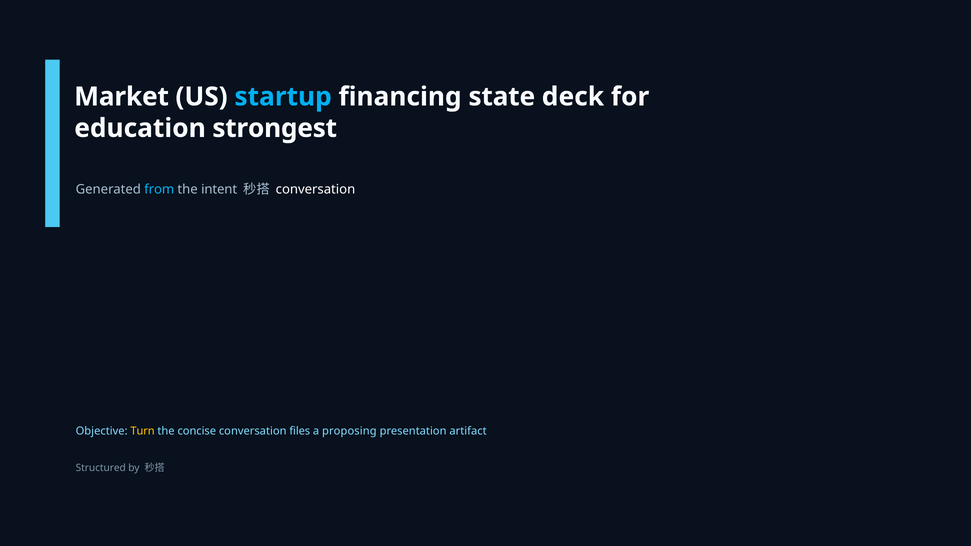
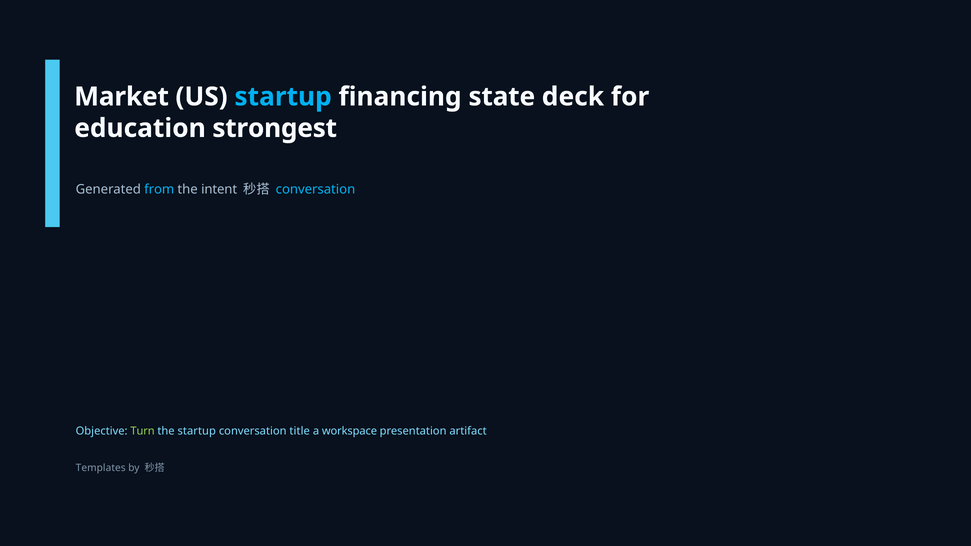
conversation at (316, 190) colour: white -> light blue
Turn colour: yellow -> light green
the concise: concise -> startup
files: files -> title
proposing: proposing -> workspace
Structured: Structured -> Templates
